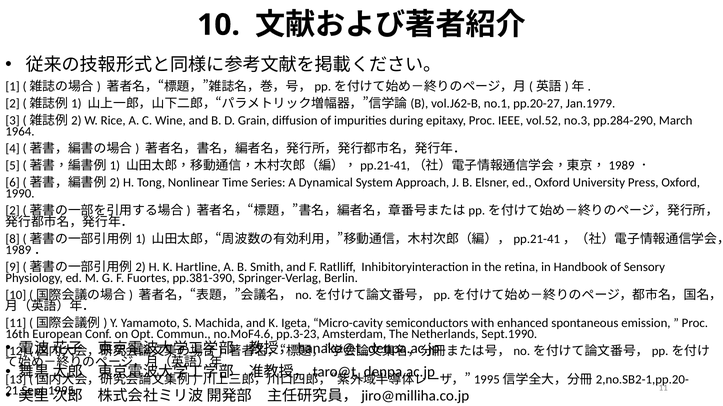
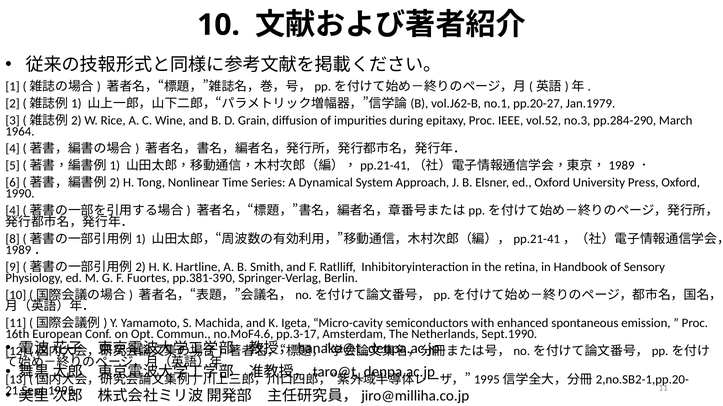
2 at (13, 211): 2 -> 4
pp.3-23: pp.3-23 -> pp.3-17
